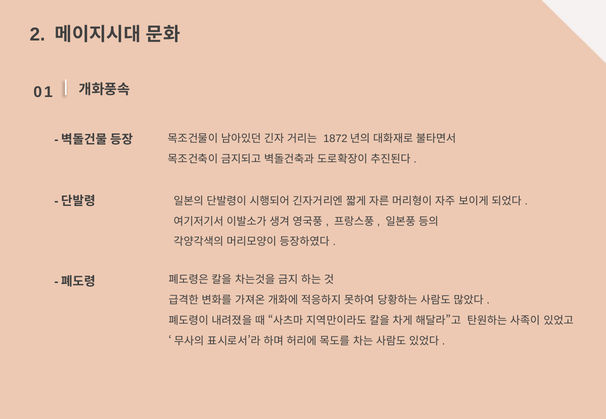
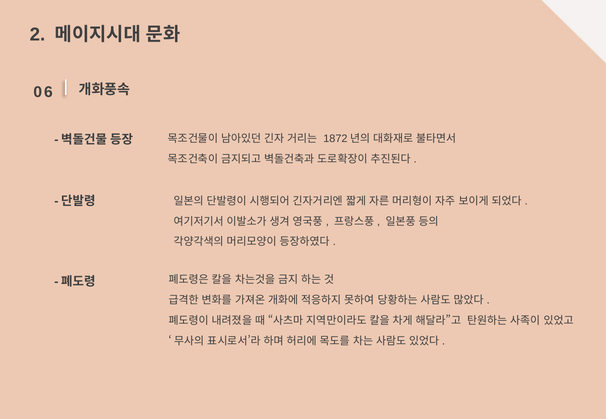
1: 1 -> 6
